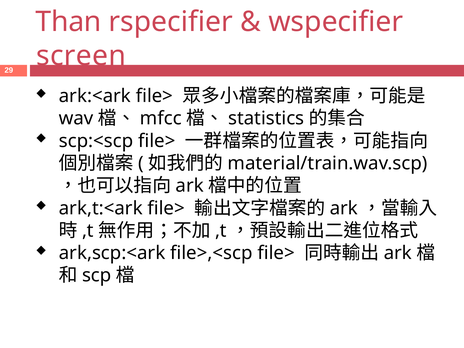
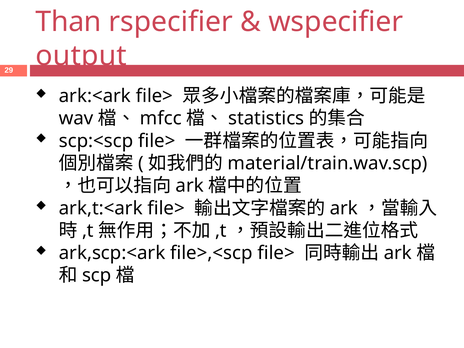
screen: screen -> output
